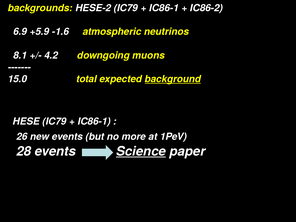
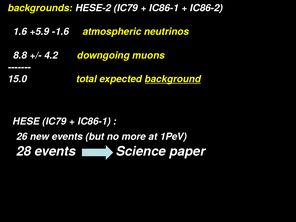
6.9: 6.9 -> 1.6
8.1: 8.1 -> 8.8
Science underline: present -> none
